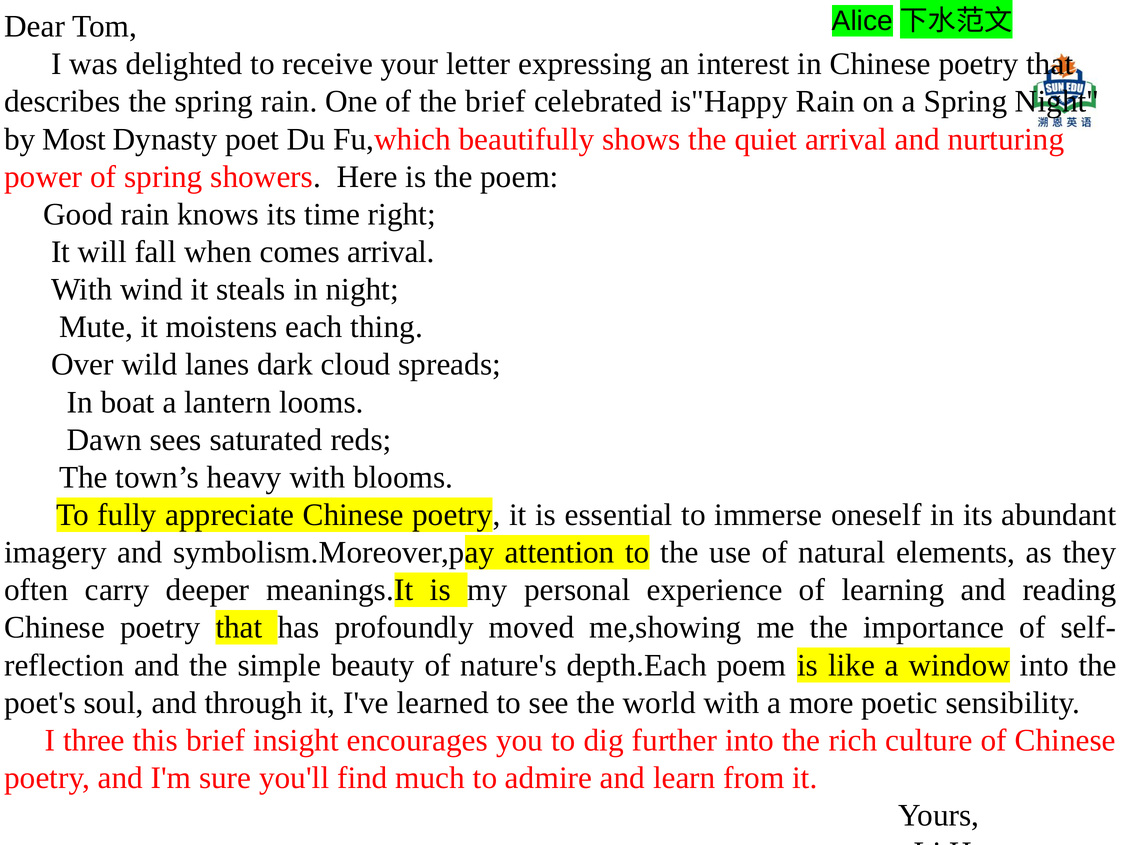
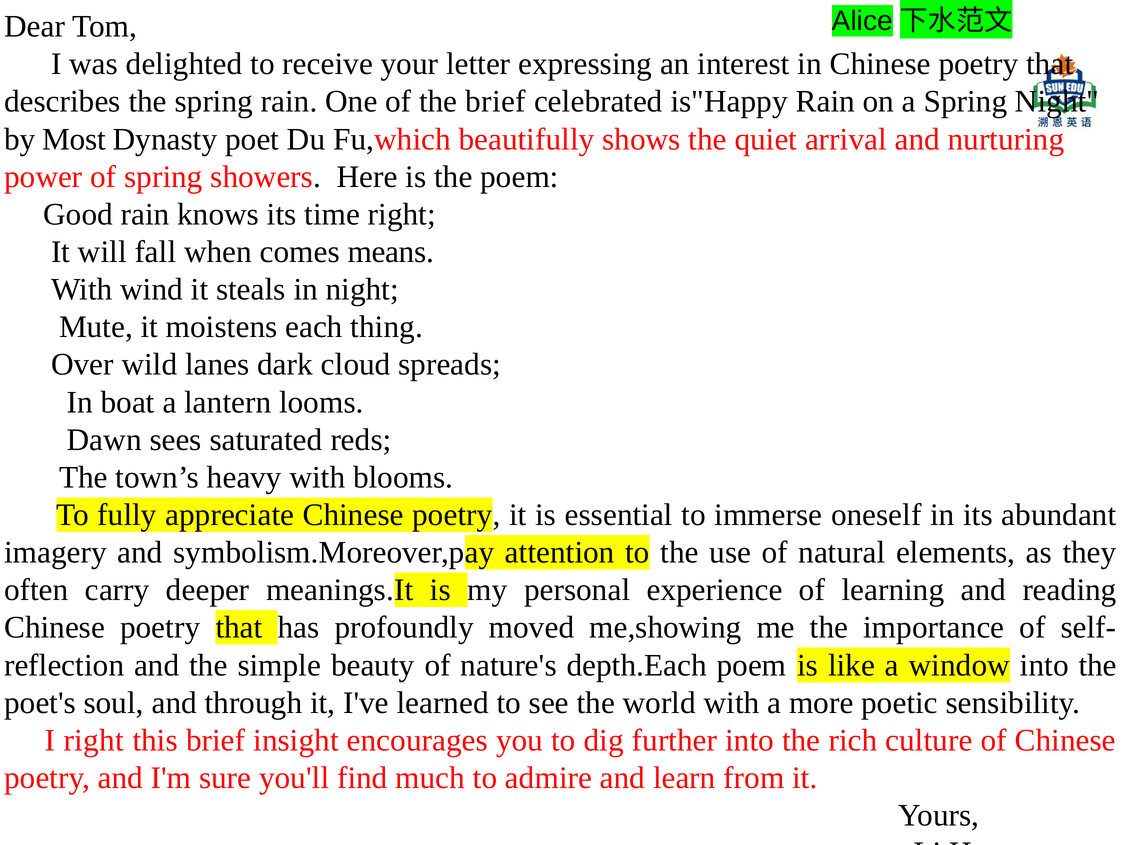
comes arrival: arrival -> means
I three: three -> right
